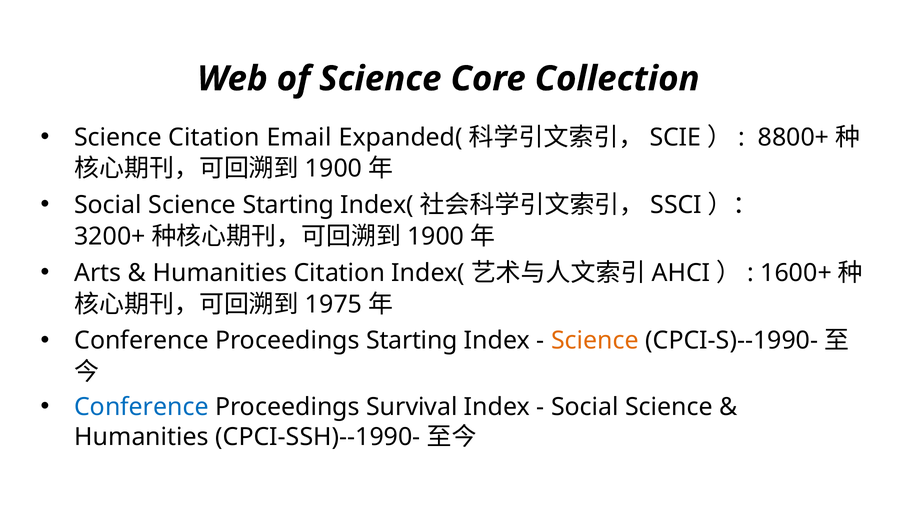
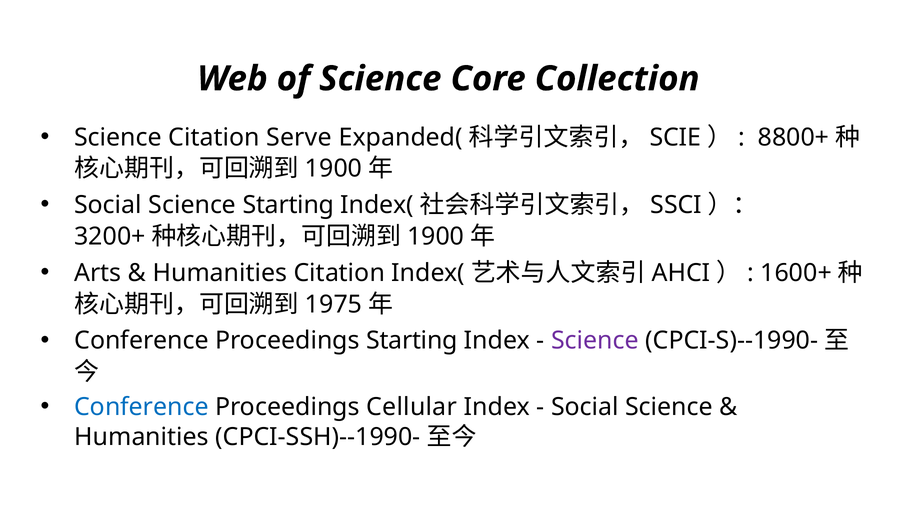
Email: Email -> Serve
Science at (595, 340) colour: orange -> purple
Survival: Survival -> Cellular
